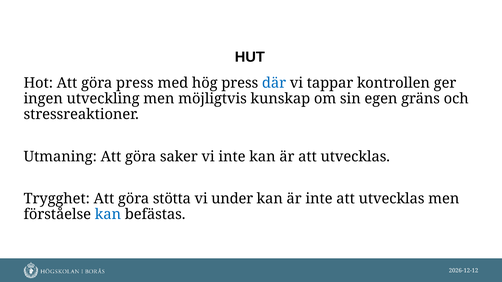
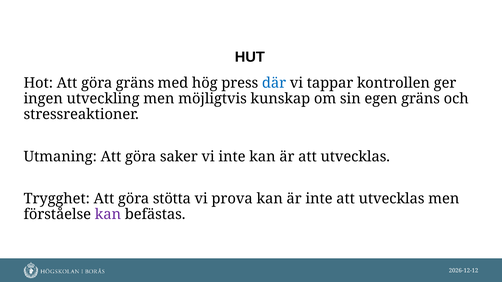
göra press: press -> gräns
under: under -> prova
kan at (108, 215) colour: blue -> purple
